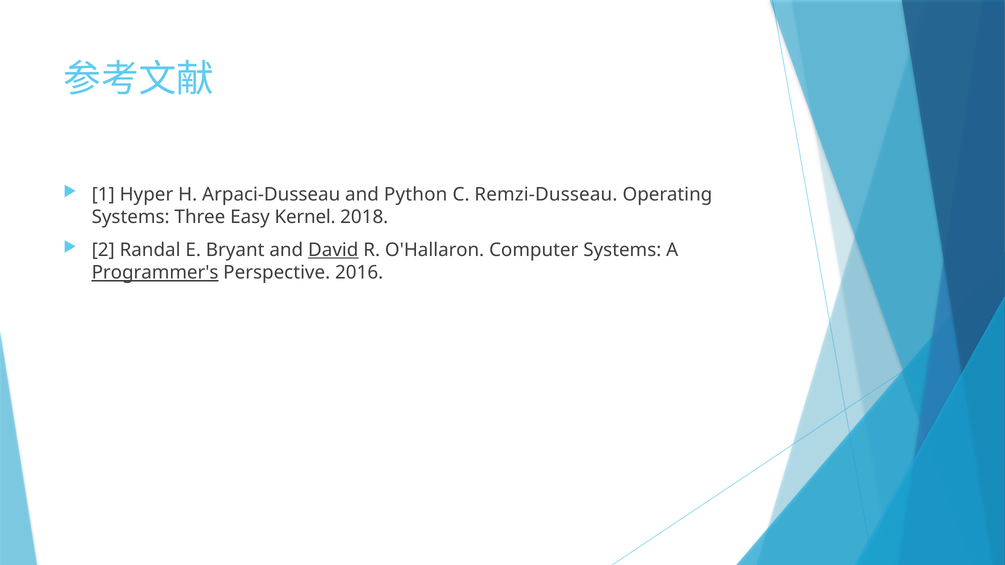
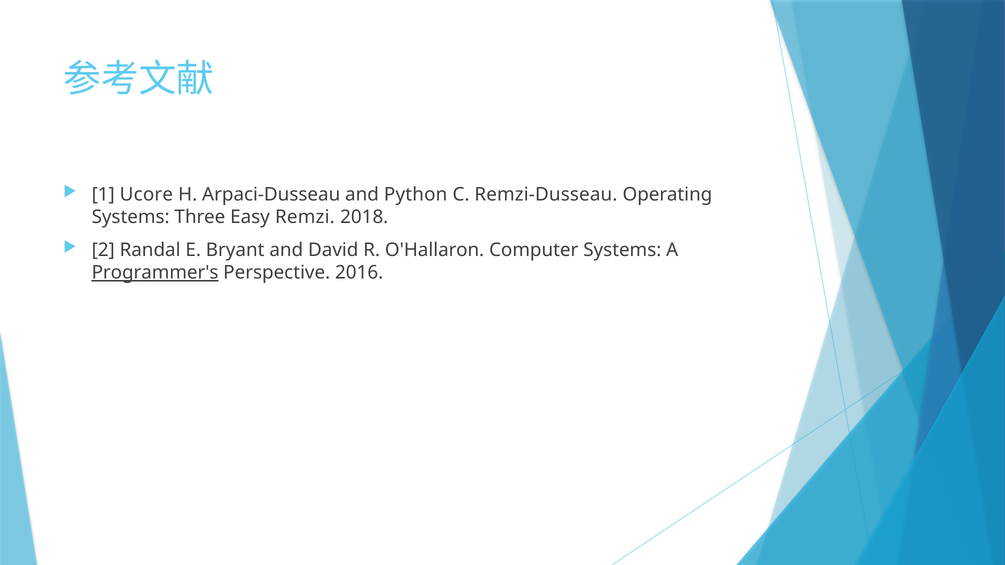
Hyper: Hyper -> Ucore
Kernel: Kernel -> Remzi
David underline: present -> none
